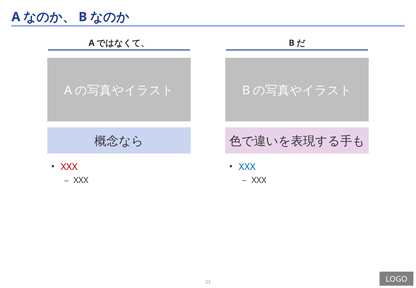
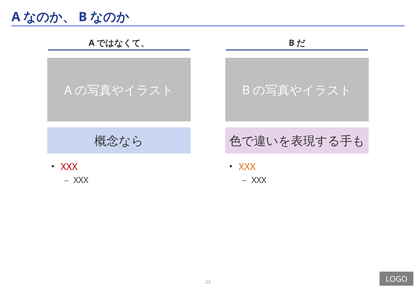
XXX at (247, 167) colour: blue -> orange
